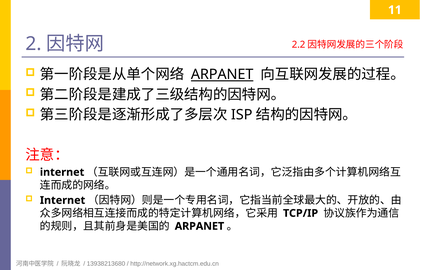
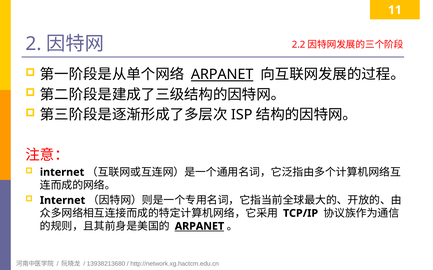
ARPANET at (199, 227) underline: none -> present
